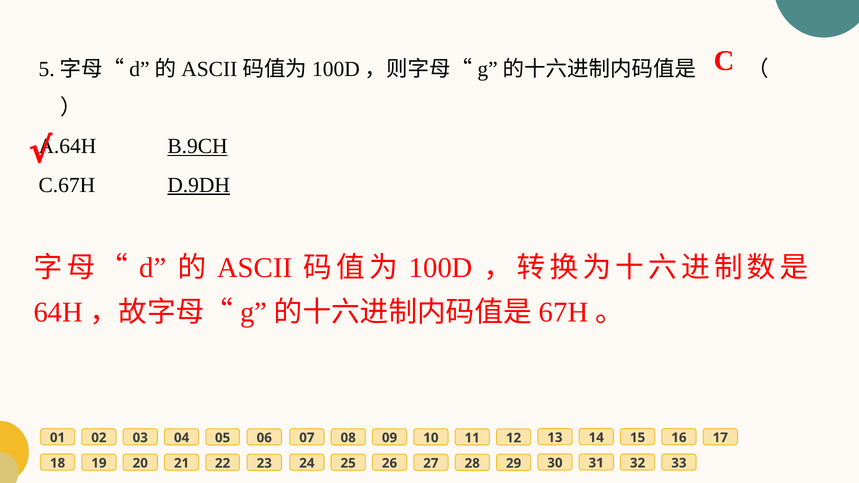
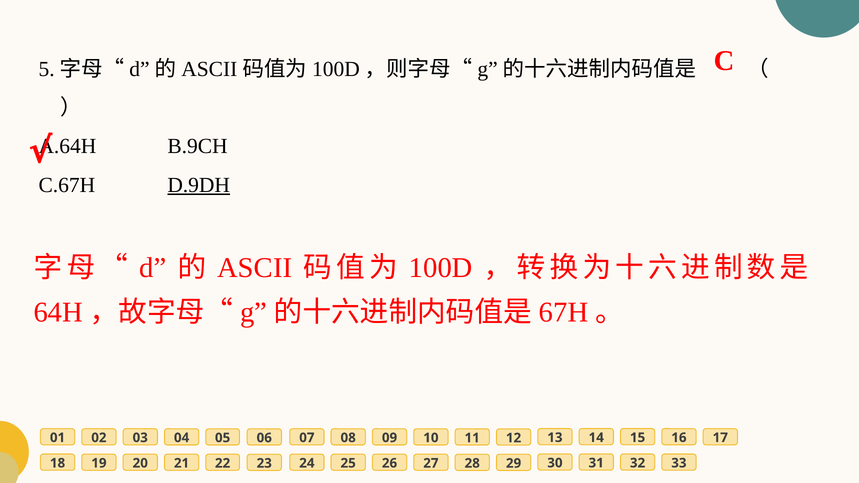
B.9CH underline: present -> none
